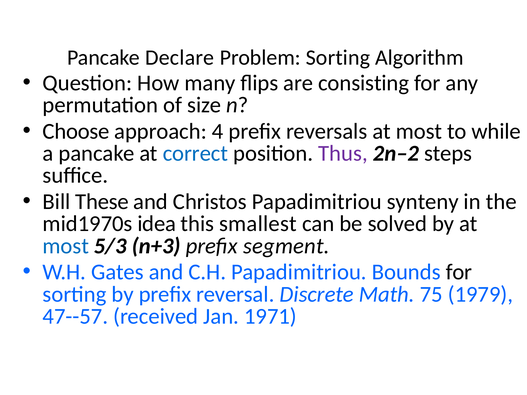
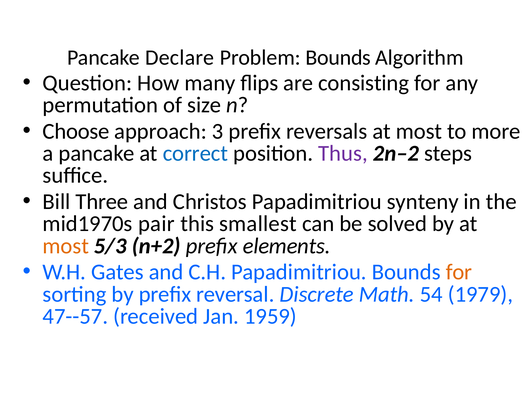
Problem Sorting: Sorting -> Bounds
4: 4 -> 3
while: while -> more
These: These -> Three
idea: idea -> pair
most at (66, 246) colour: blue -> orange
n+3: n+3 -> n+2
segment: segment -> elements
for at (459, 272) colour: black -> orange
75: 75 -> 54
1971: 1971 -> 1959
